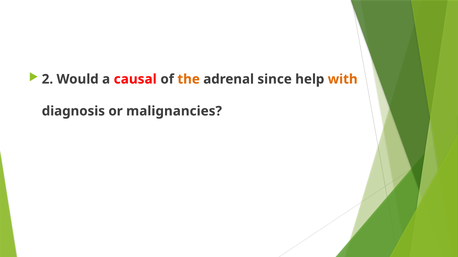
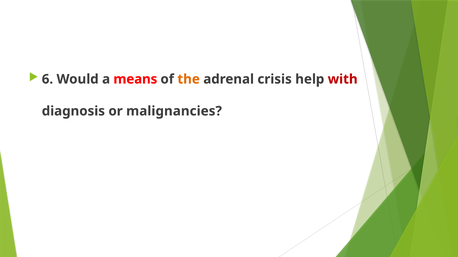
2: 2 -> 6
causal: causal -> means
since: since -> crisis
with colour: orange -> red
